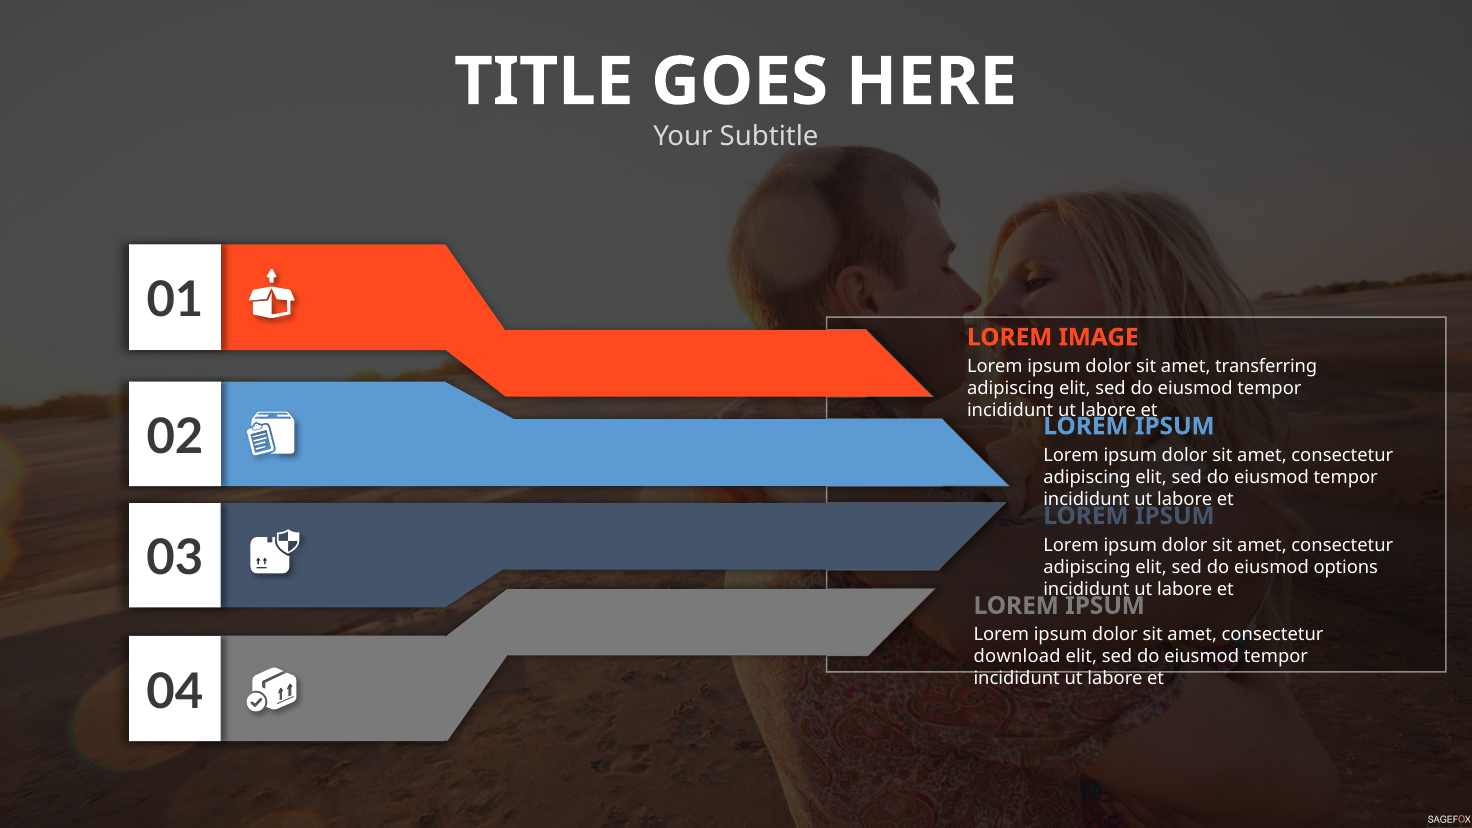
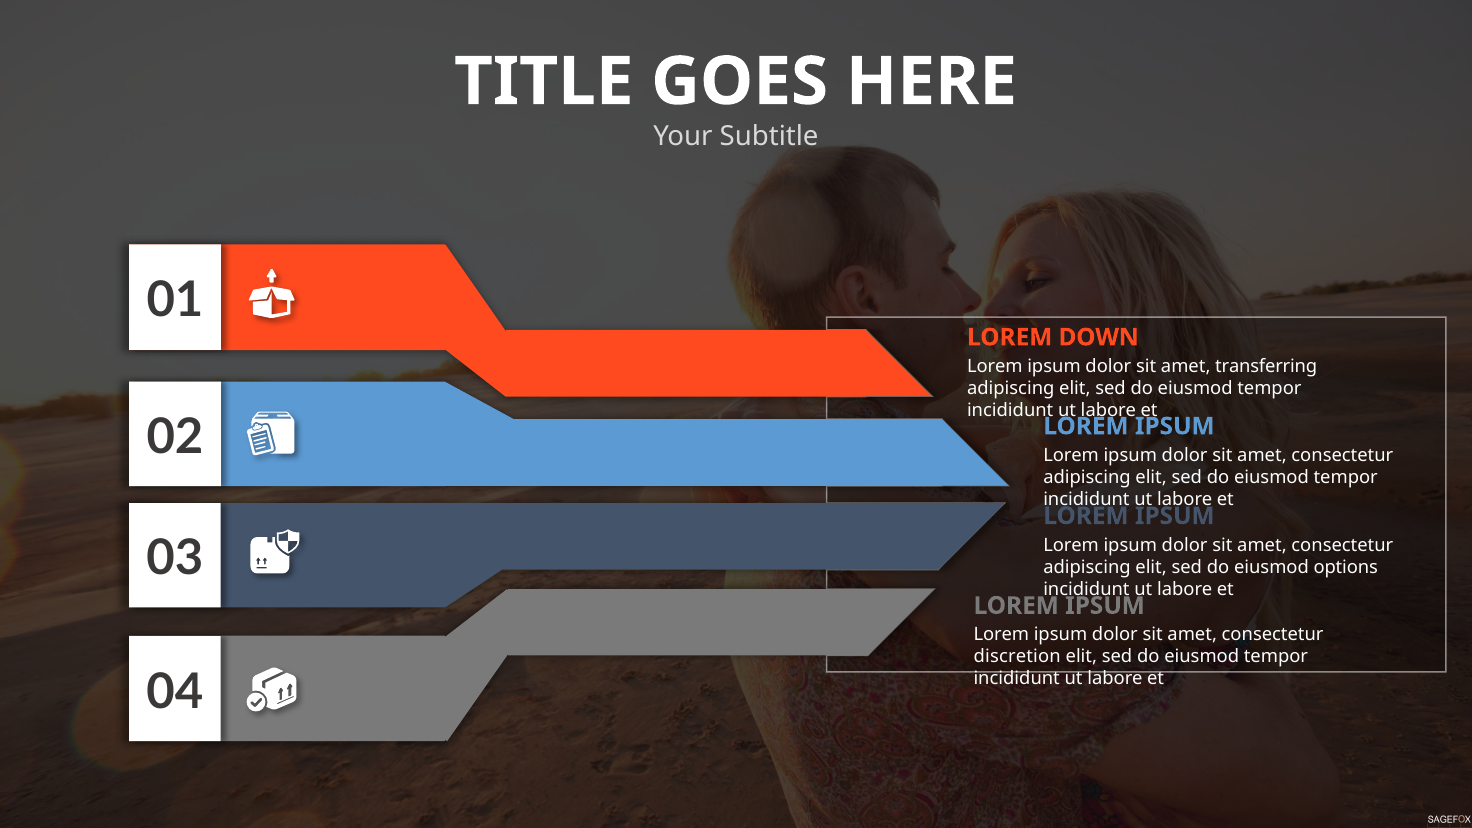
IMAGE: IMAGE -> DOWN
download: download -> discretion
